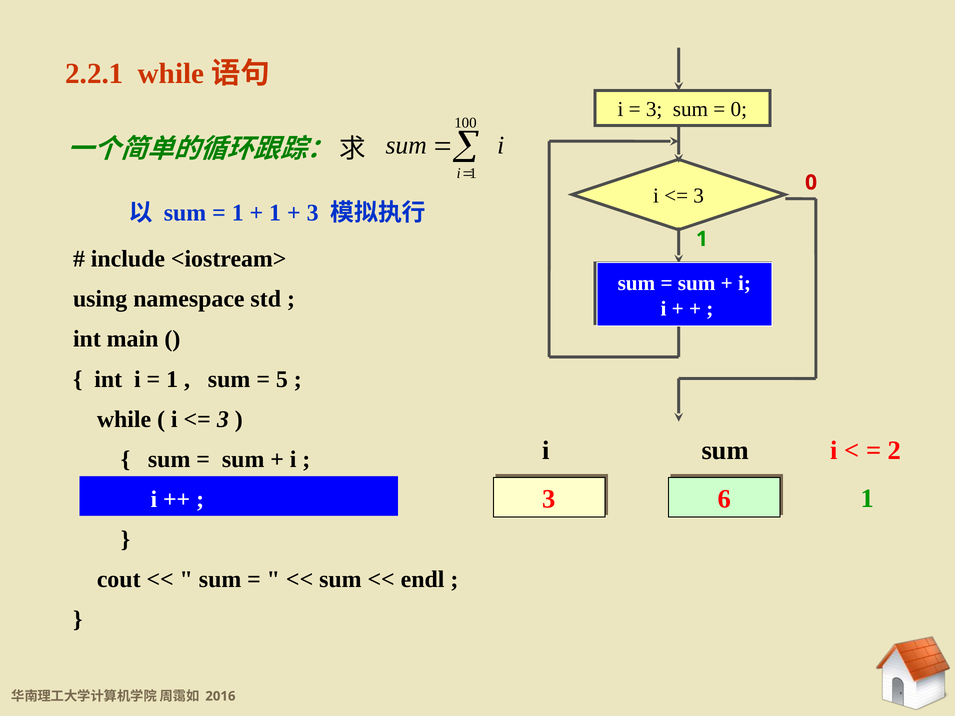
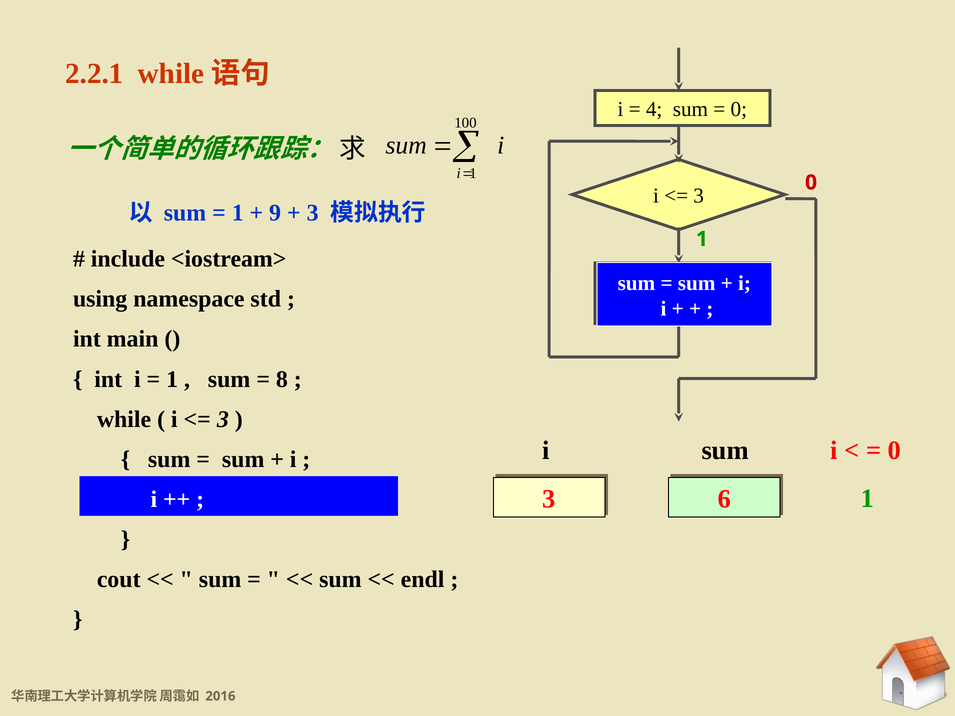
3 at (654, 109): 3 -> 4
1 at (275, 213): 1 -> 9
5: 5 -> 8
2 at (894, 451): 2 -> 0
